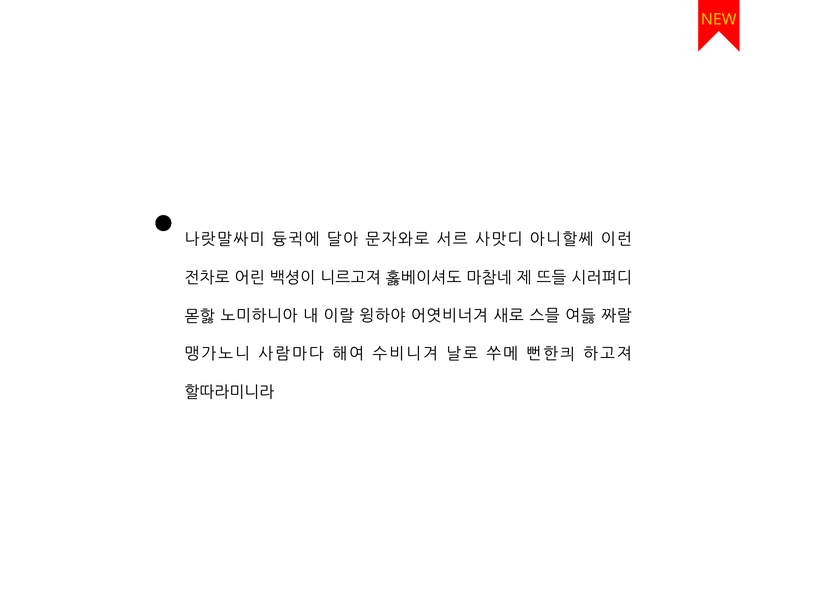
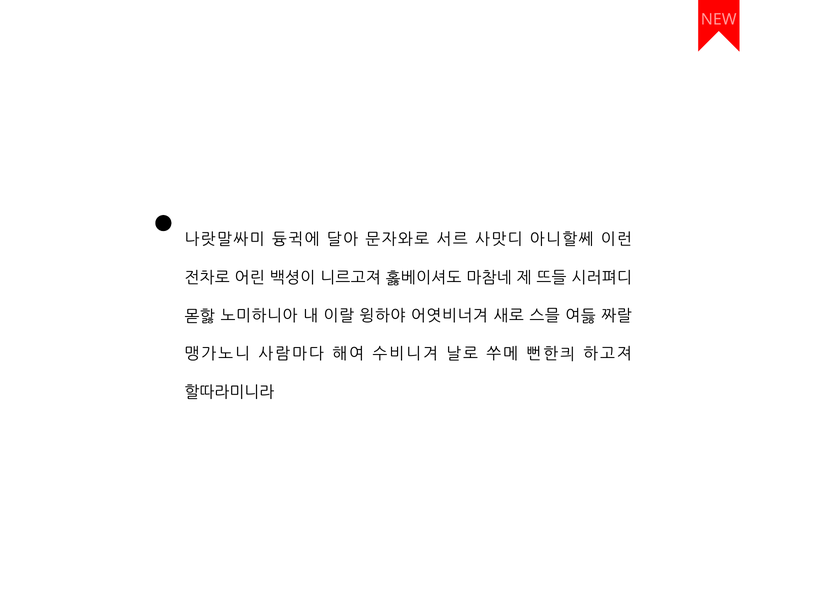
NEW colour: yellow -> pink
